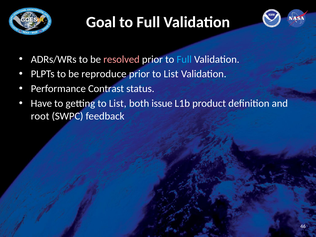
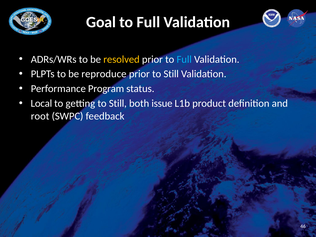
resolved colour: pink -> yellow
prior to List: List -> Still
Contrast: Contrast -> Program
Have: Have -> Local
getting to List: List -> Still
